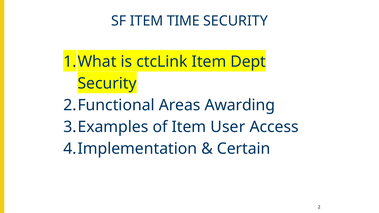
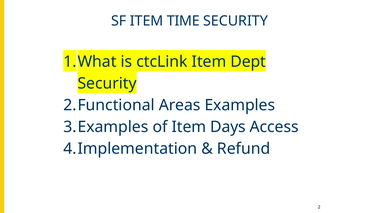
Awarding: Awarding -> Examples
User: User -> Days
Certain: Certain -> Refund
